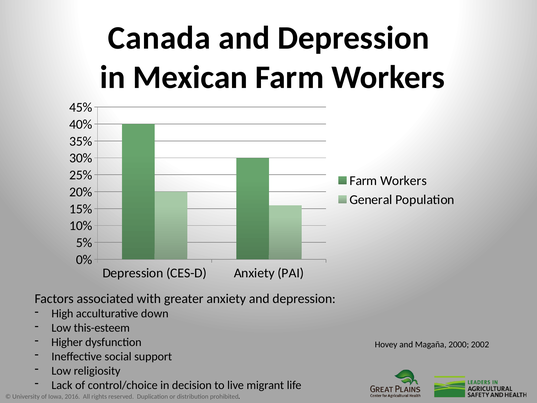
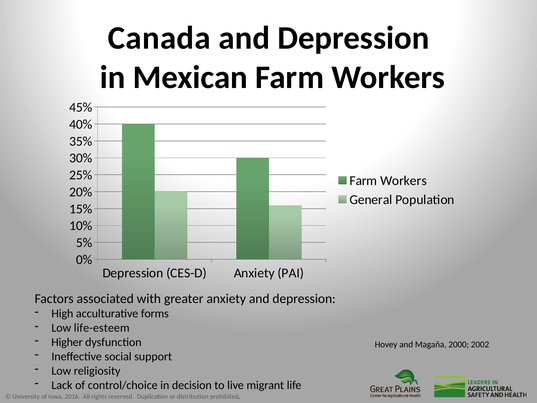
down: down -> forms
this-esteem: this-esteem -> life-esteem
